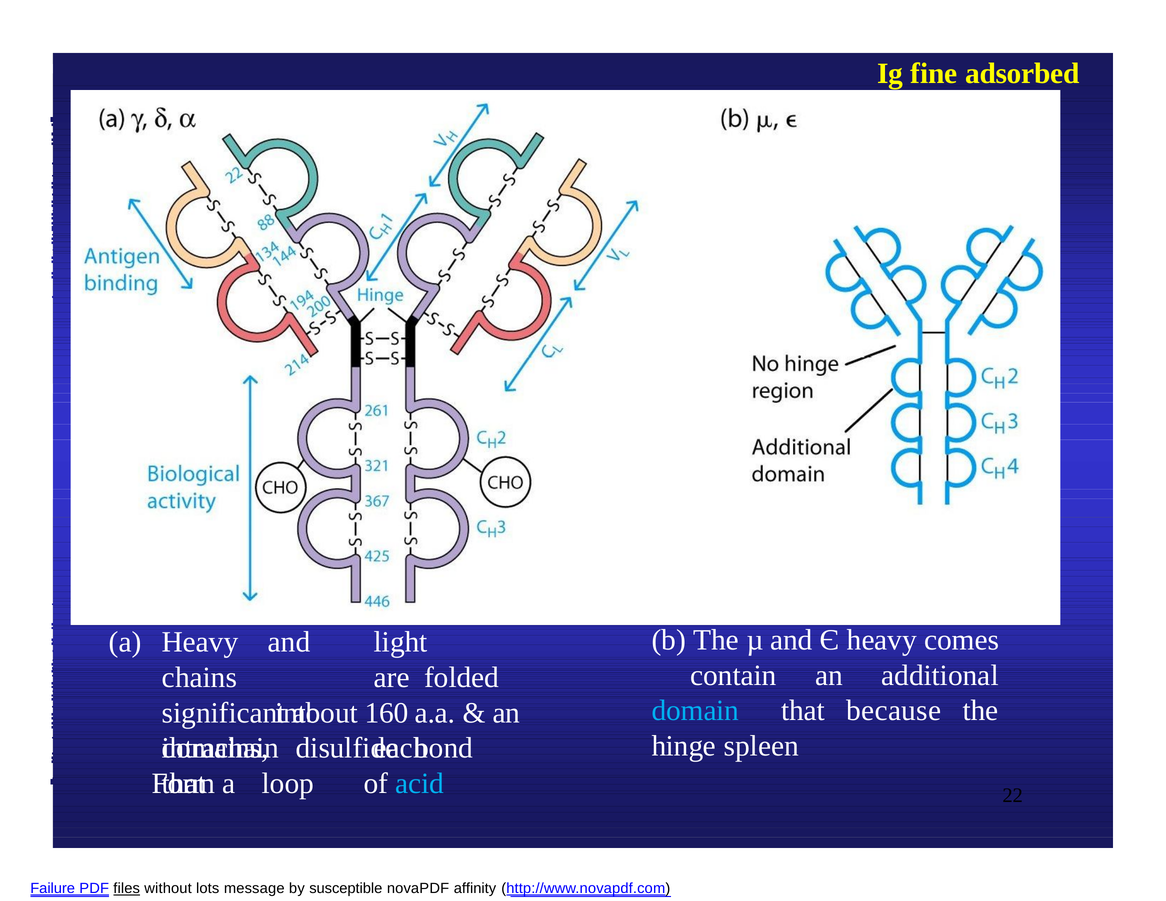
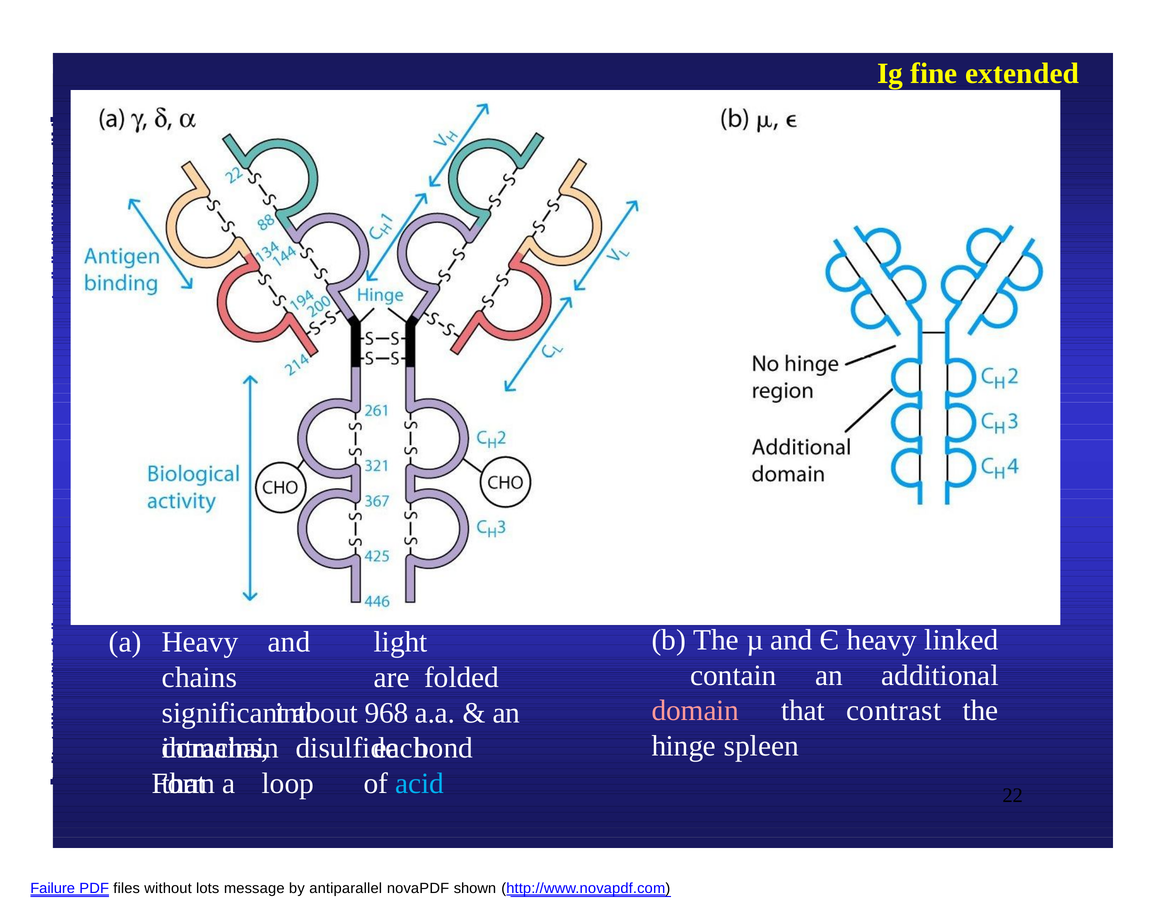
adsorbed: adsorbed -> extended
comes: comes -> linked
domain colour: light blue -> pink
because: because -> contrast
160: 160 -> 968
files underline: present -> none
susceptible: susceptible -> antiparallel
affinity: affinity -> shown
